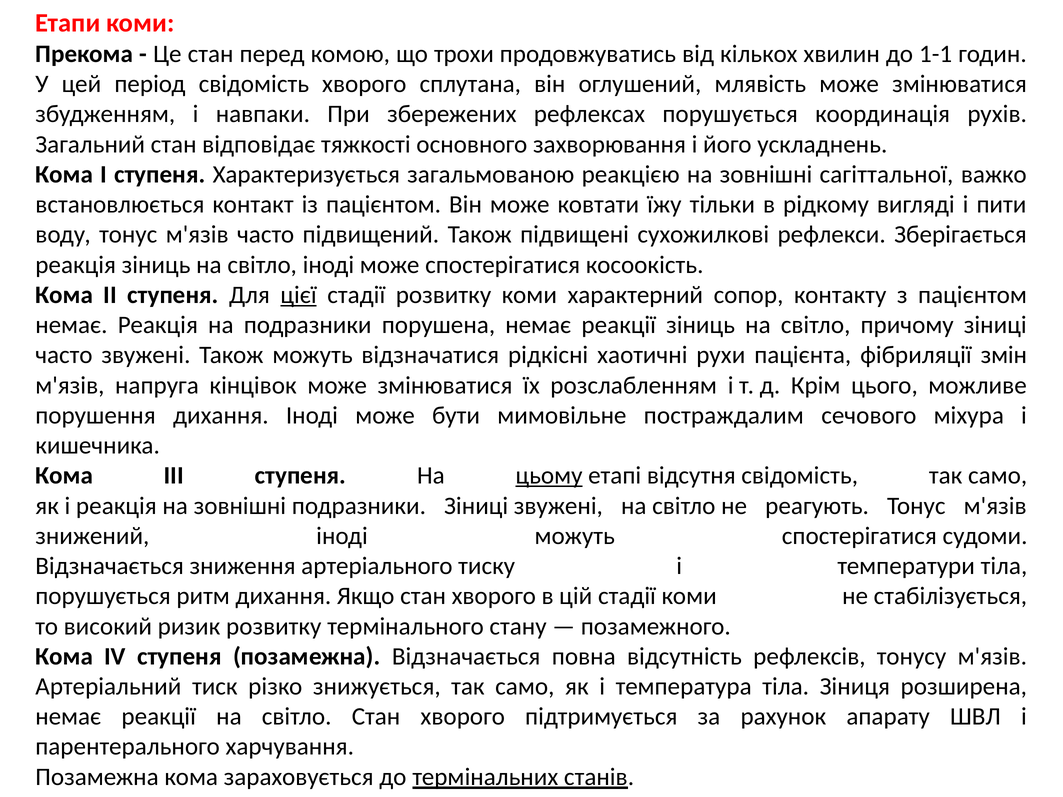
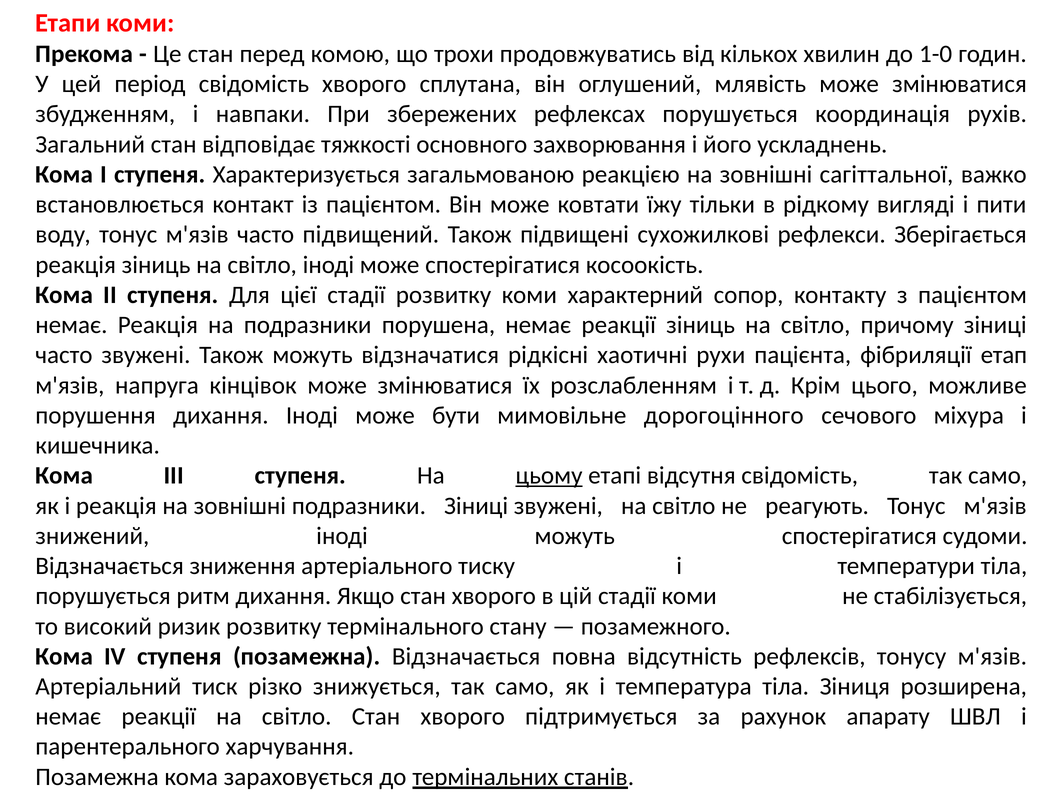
1-1: 1-1 -> 1-0
цієї underline: present -> none
змін: змін -> етап
постраждалим: постраждалим -> дорогоцінного
